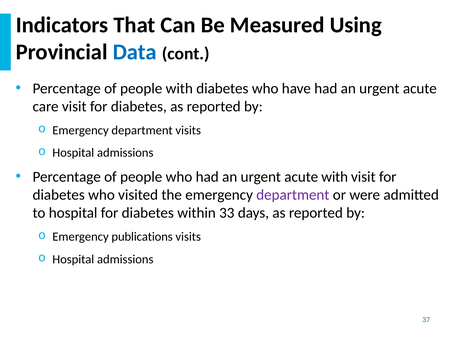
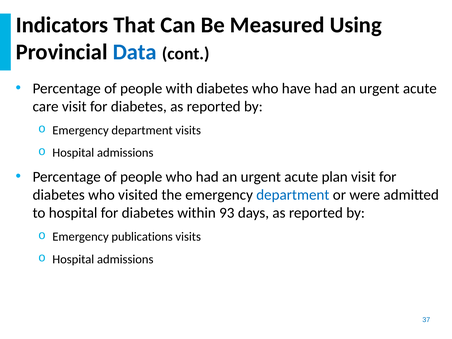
acute with: with -> plan
department at (293, 195) colour: purple -> blue
33: 33 -> 93
